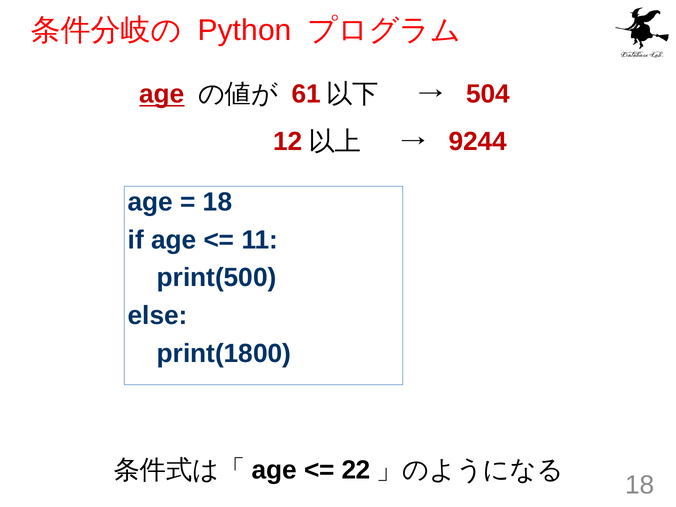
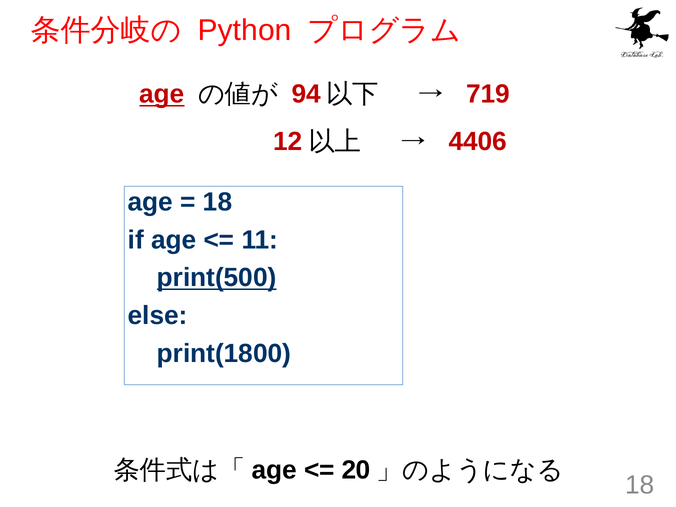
61: 61 -> 94
504: 504 -> 719
9244: 9244 -> 4406
print(500 underline: none -> present
22: 22 -> 20
